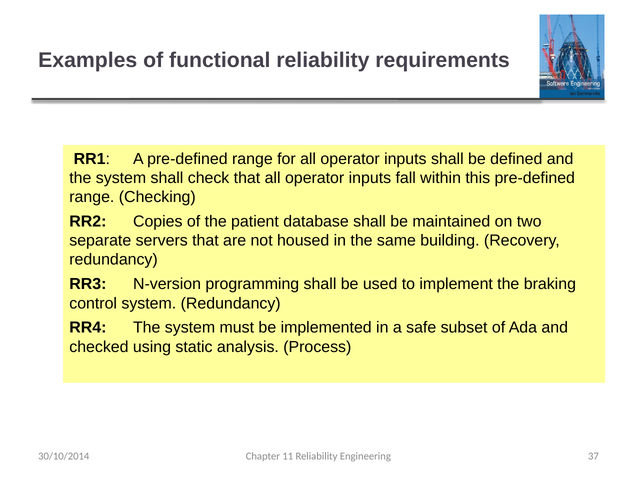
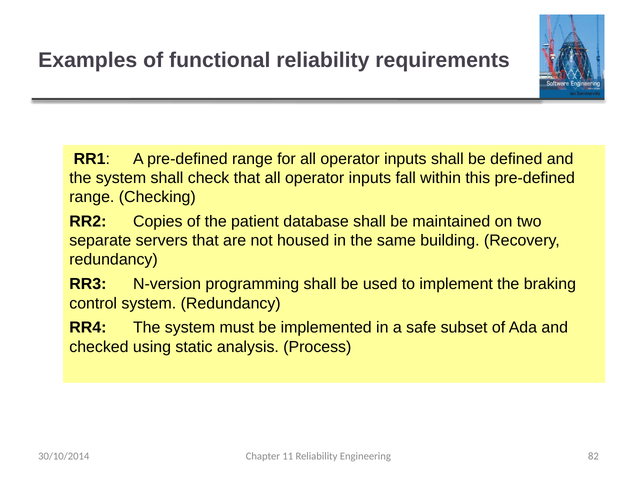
37: 37 -> 82
